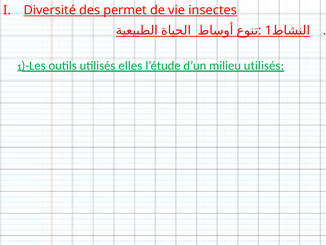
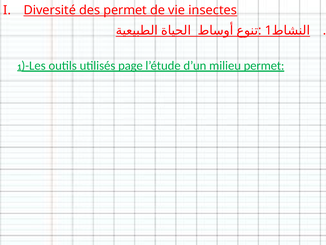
elles: elles -> page
milieu utilisés: utilisés -> permet
